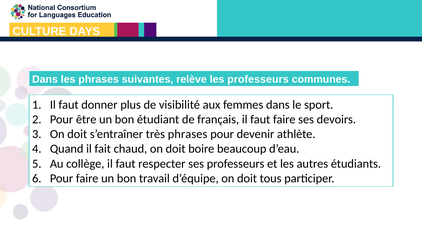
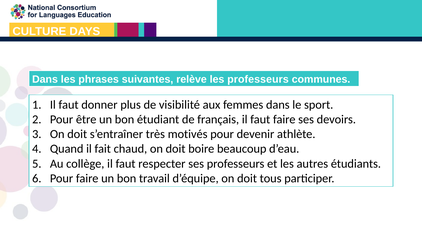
très phrases: phrases -> motivés
